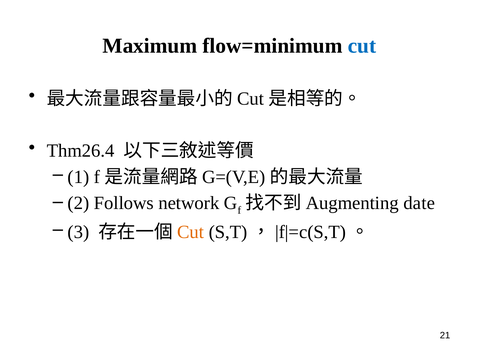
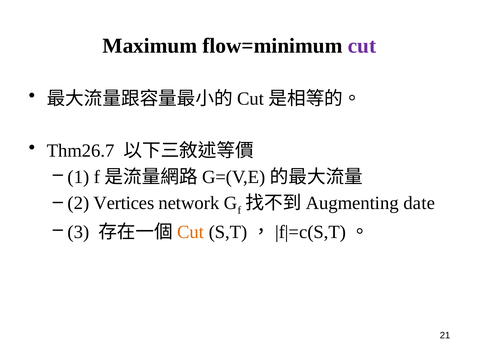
cut at (362, 46) colour: blue -> purple
Thm26.4: Thm26.4 -> Thm26.7
Follows: Follows -> Vertices
